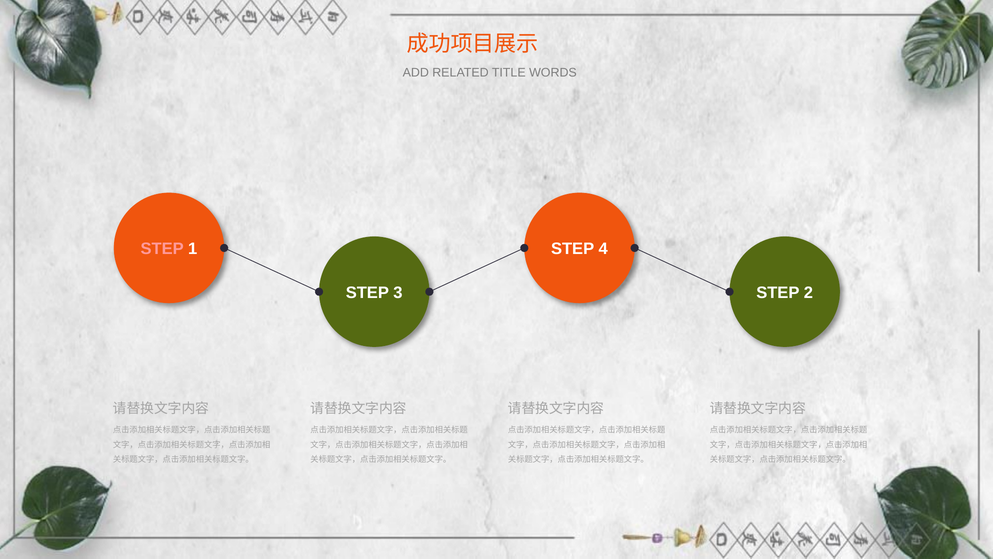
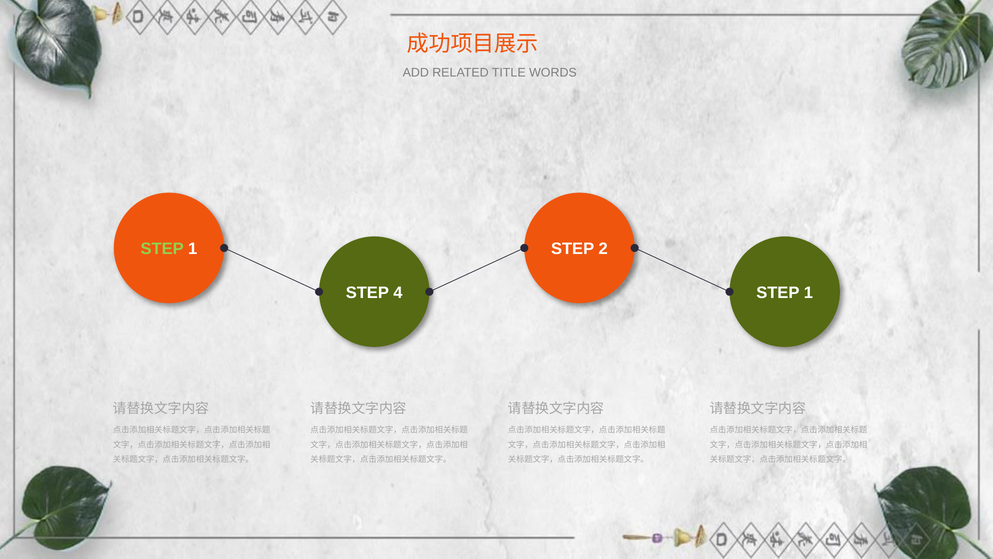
STEP at (162, 249) colour: pink -> light green
4: 4 -> 2
3: 3 -> 4
2 at (808, 293): 2 -> 1
